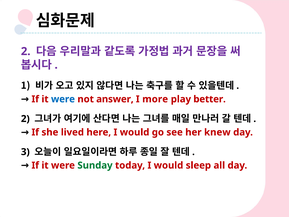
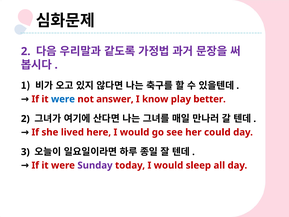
more: more -> know
knew: knew -> could
Sunday colour: green -> purple
